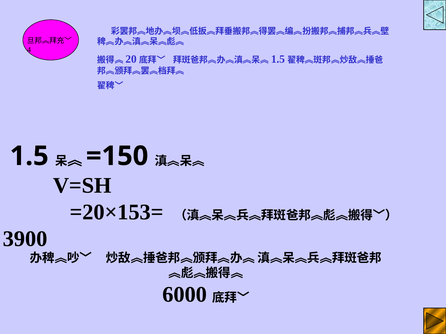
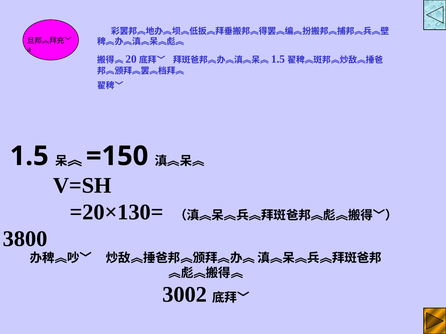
=20×153=: =20×153= -> =20×130=
3900: 3900 -> 3800
6000: 6000 -> 3002
